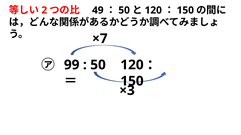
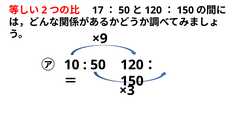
49: 49 -> 17
×7: ×7 -> ×9
99: 99 -> 10
